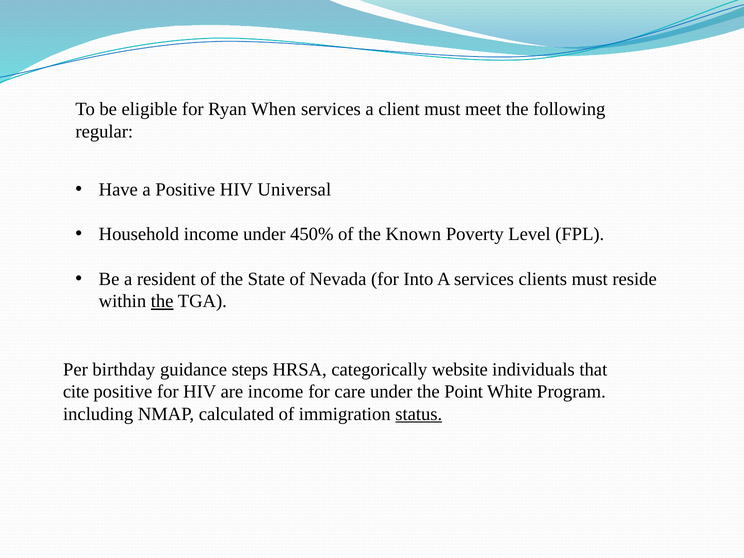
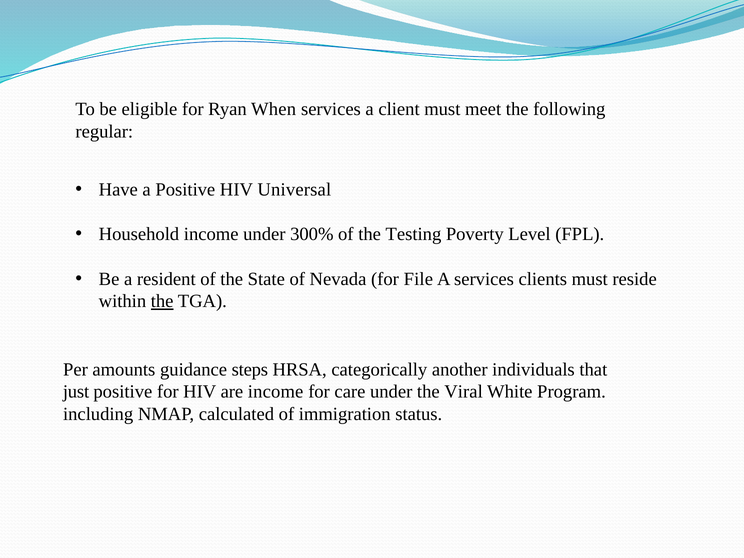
450%: 450% -> 300%
Known: Known -> Testing
Into: Into -> File
birthday: birthday -> amounts
website: website -> another
cite: cite -> just
Point: Point -> Viral
status underline: present -> none
